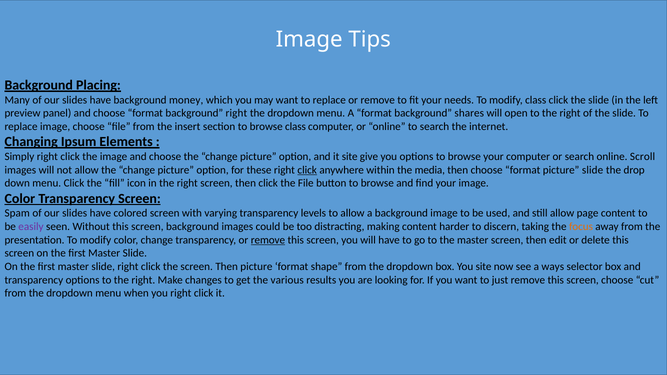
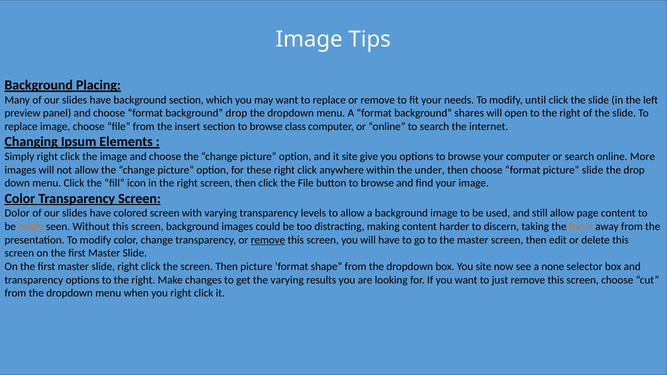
background money: money -> section
modify class: class -> until
background right: right -> drop
Scroll: Scroll -> More
click at (307, 170) underline: present -> none
media: media -> under
Spam: Spam -> Dolor
easily colour: purple -> orange
ways: ways -> none
the various: various -> varying
